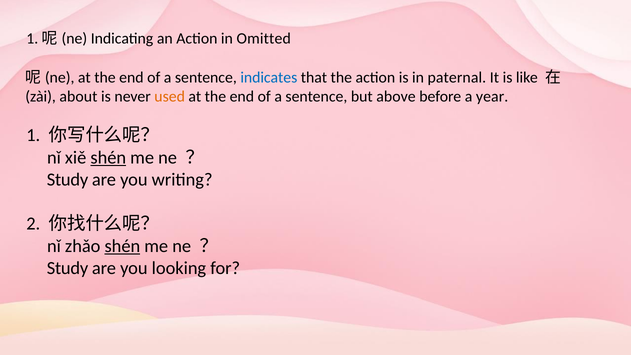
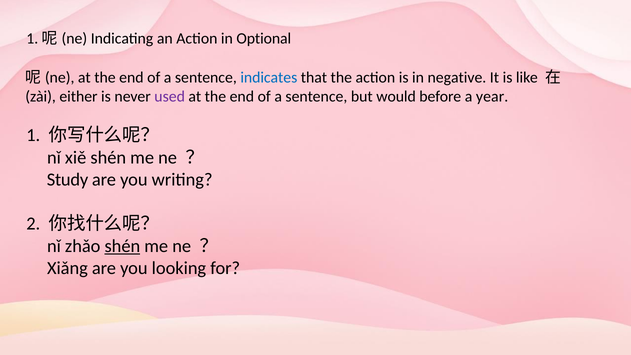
Omitted: Omitted -> Optional
paternal: paternal -> negative
about: about -> either
used colour: orange -> purple
above: above -> would
shén at (108, 157) underline: present -> none
Study at (68, 268): Study -> Xiǎng
